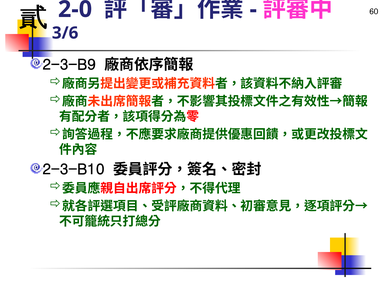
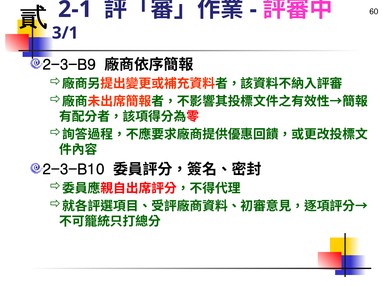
2-0: 2-0 -> 2-1
3/6: 3/6 -> 3/1
